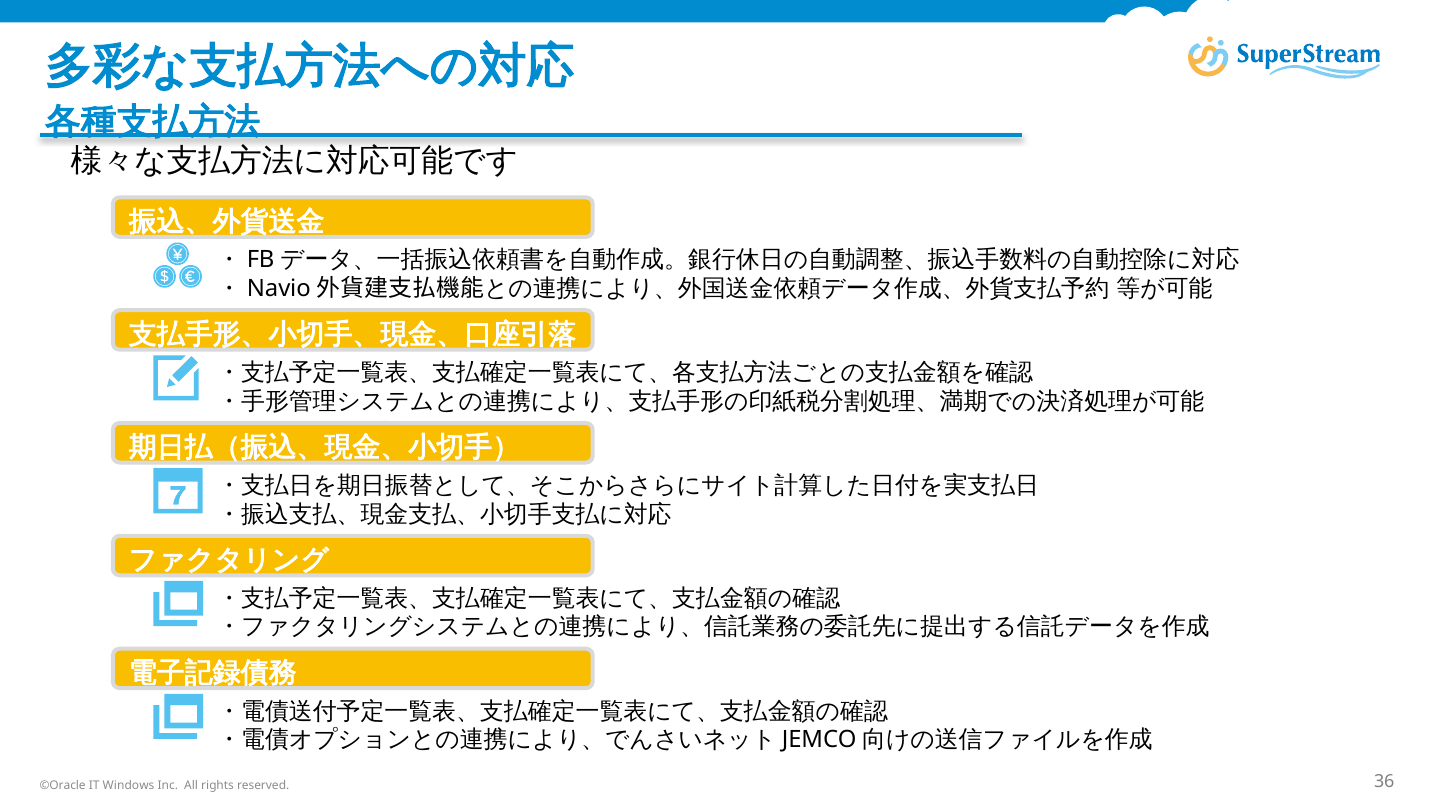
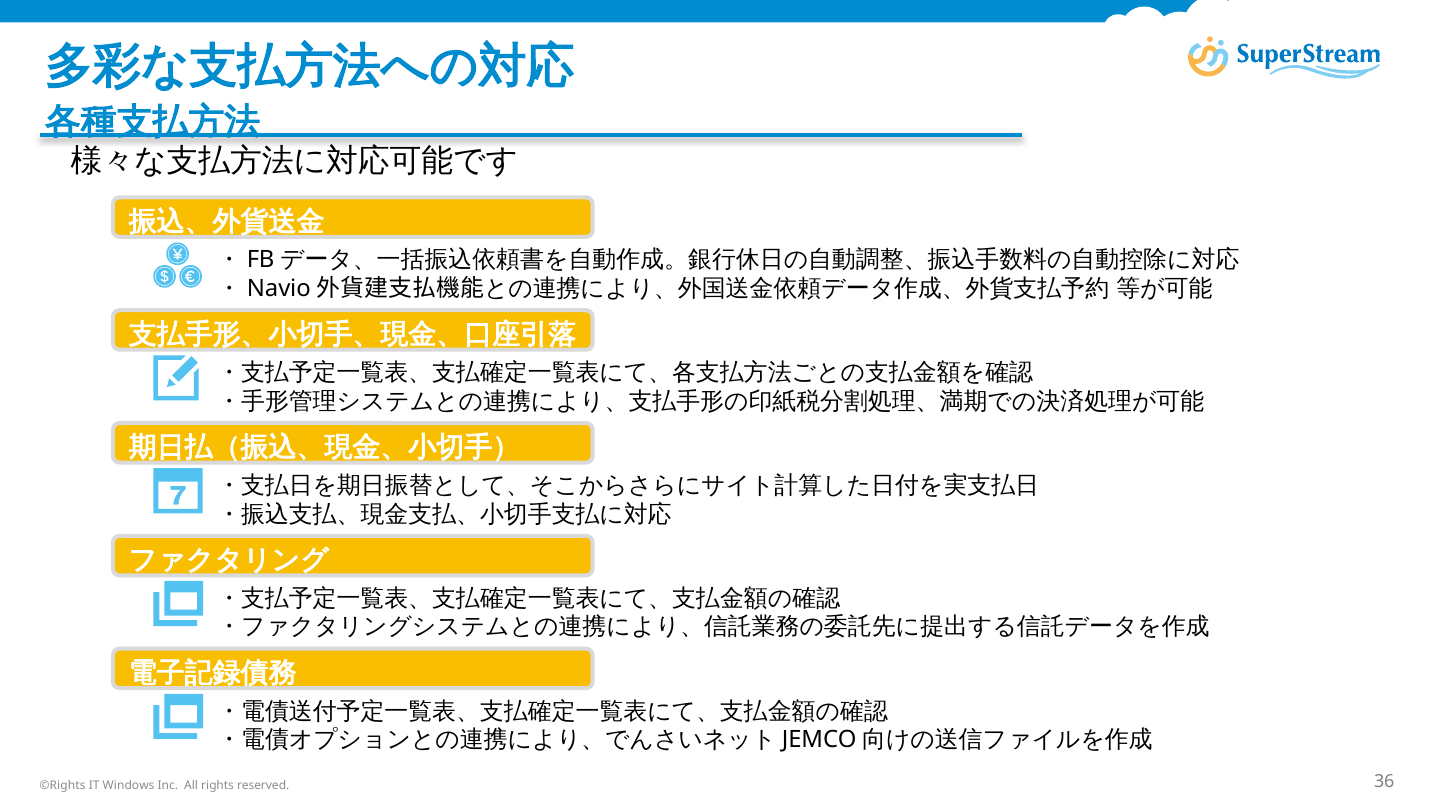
©Oracle: ©Oracle -> ©Rights
